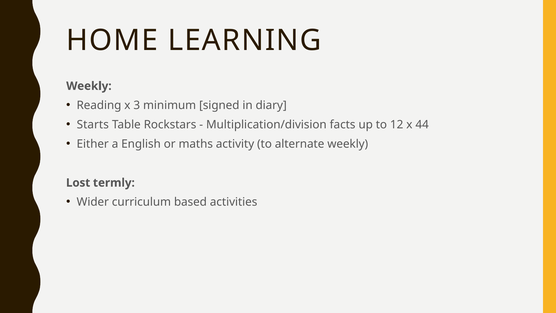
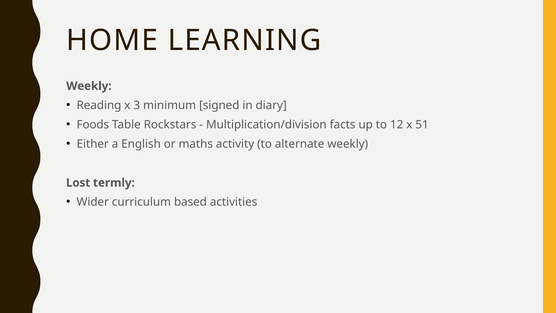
Starts: Starts -> Foods
44: 44 -> 51
